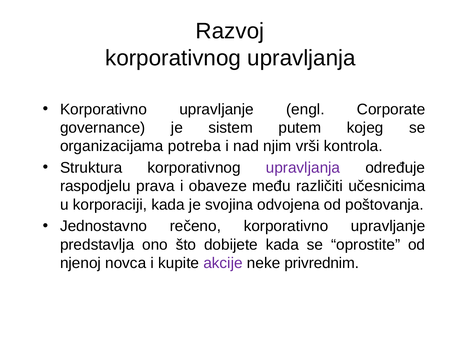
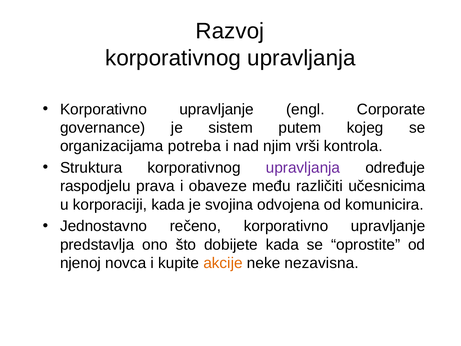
poštovanja: poštovanja -> komunicira
akcije colour: purple -> orange
privrednim: privrednim -> nezavisna
